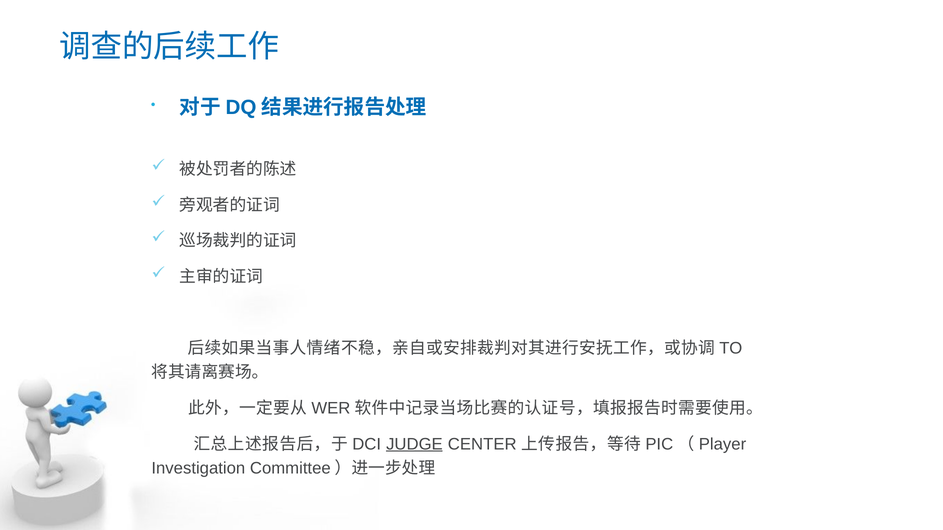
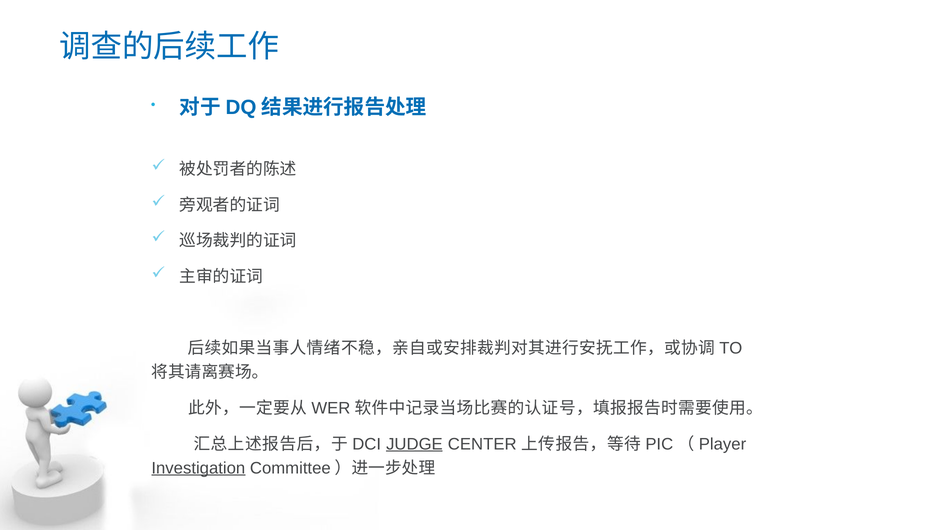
Investigation underline: none -> present
